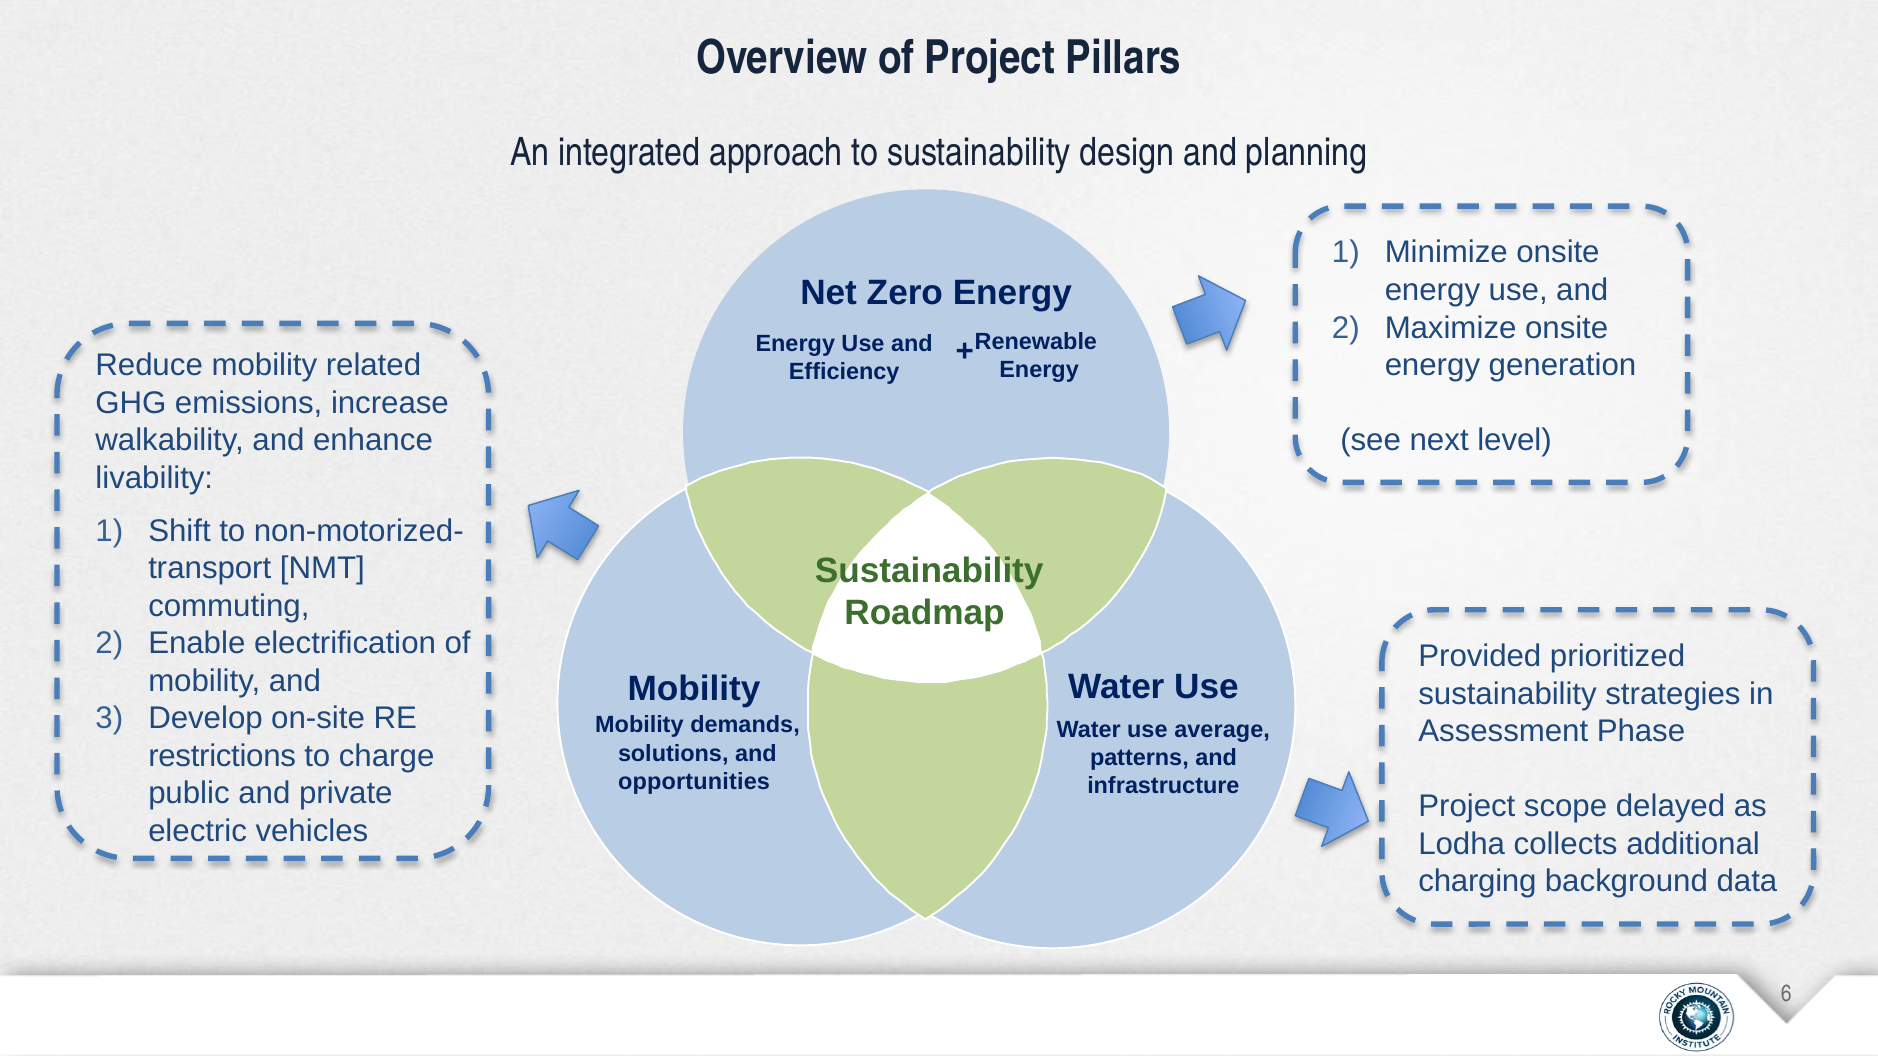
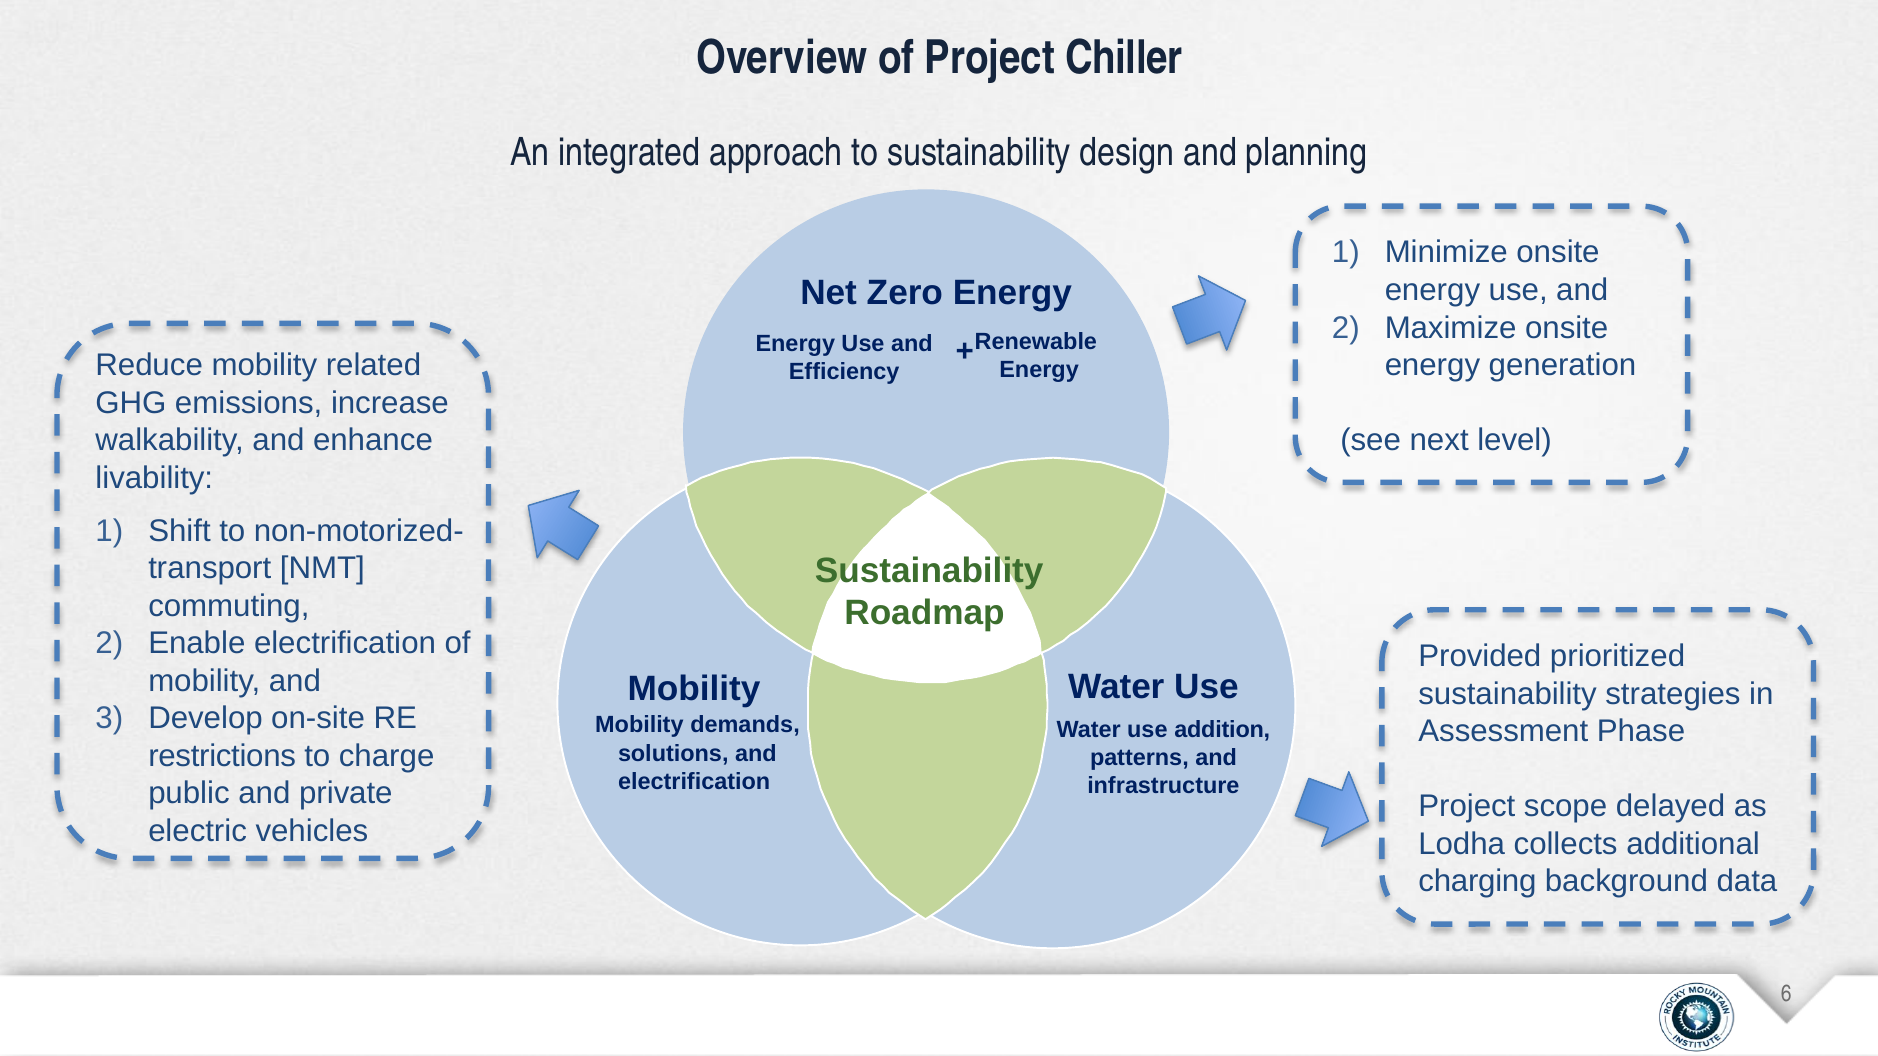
Pillars: Pillars -> Chiller
average: average -> addition
opportunities at (694, 782): opportunities -> electrification
